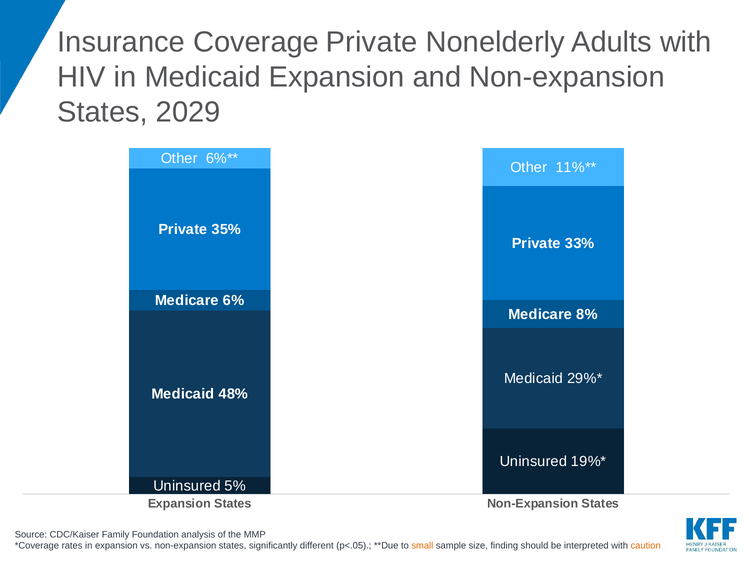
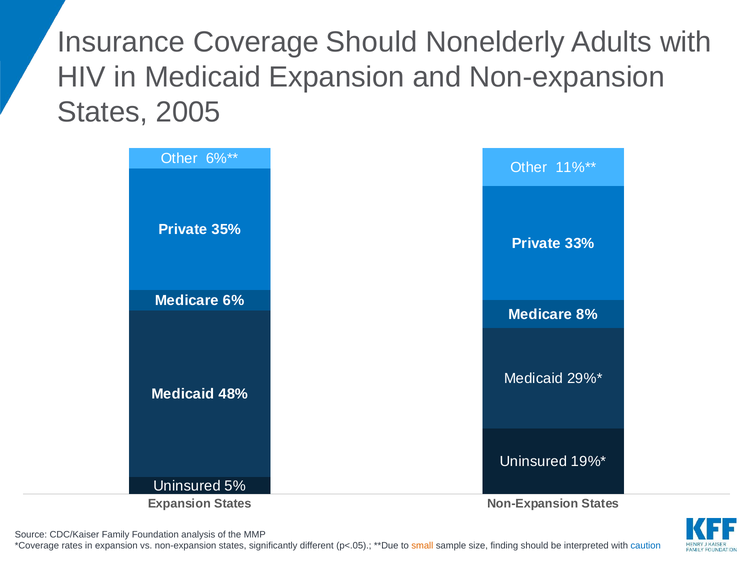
Coverage Private: Private -> Should
2029: 2029 -> 2005
caution colour: orange -> blue
